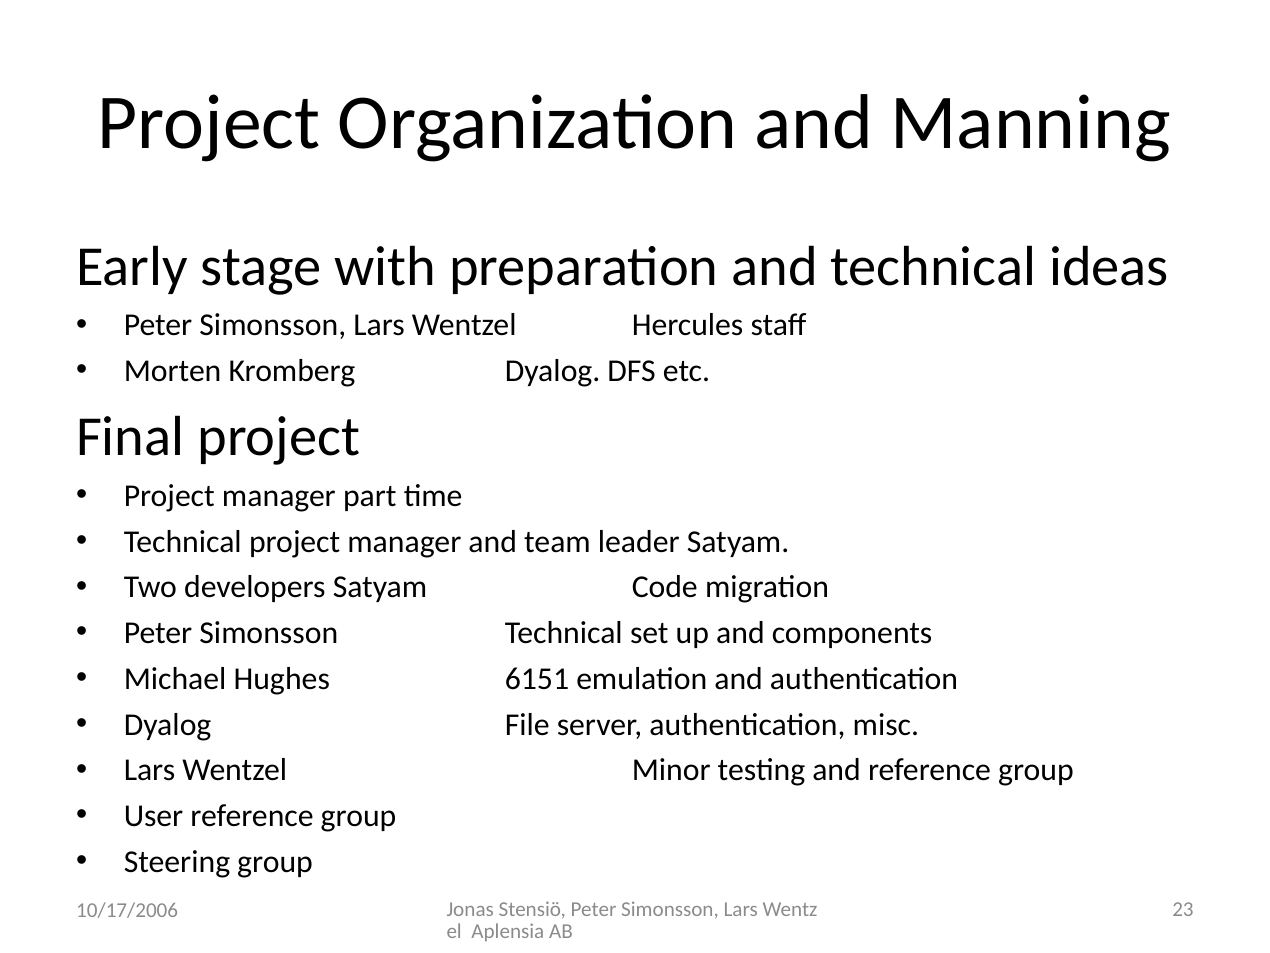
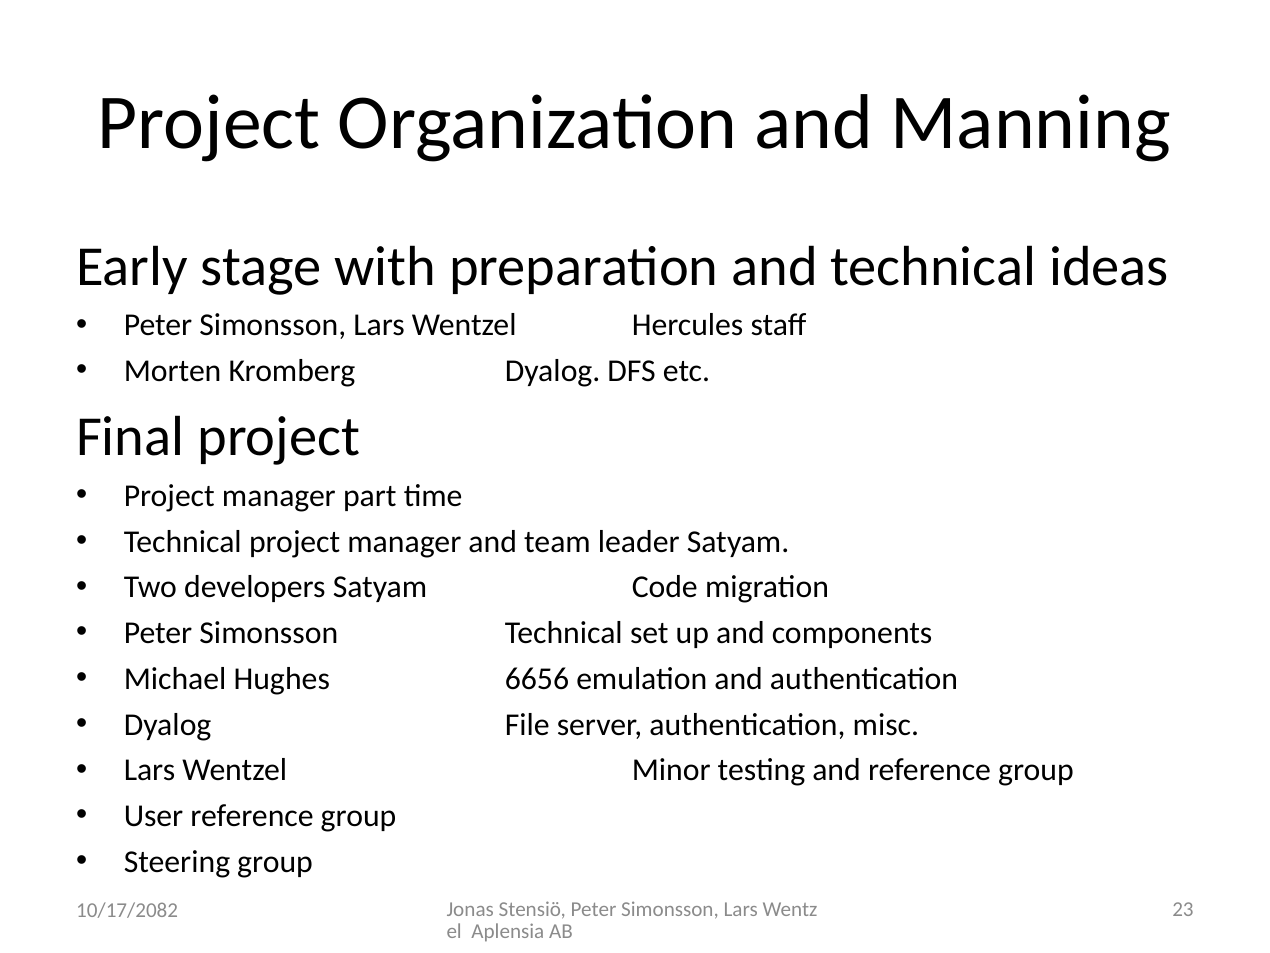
6151: 6151 -> 6656
10/17/2006: 10/17/2006 -> 10/17/2082
